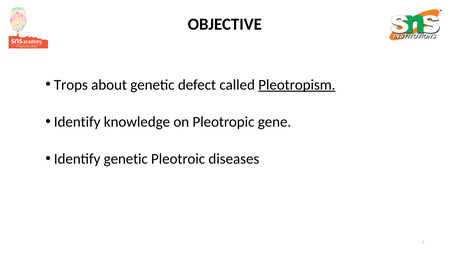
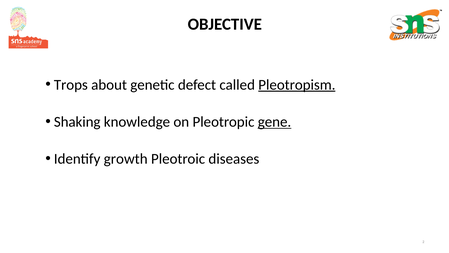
Identify at (77, 122): Identify -> Shaking
gene underline: none -> present
Identify genetic: genetic -> growth
